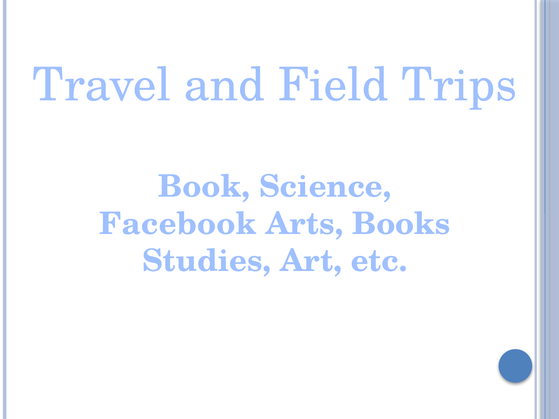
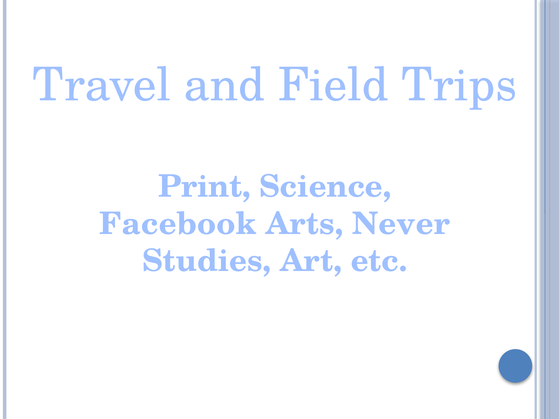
Book: Book -> Print
Books: Books -> Never
